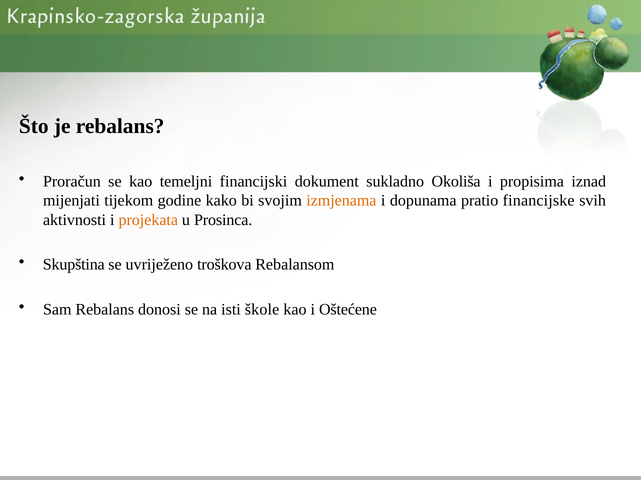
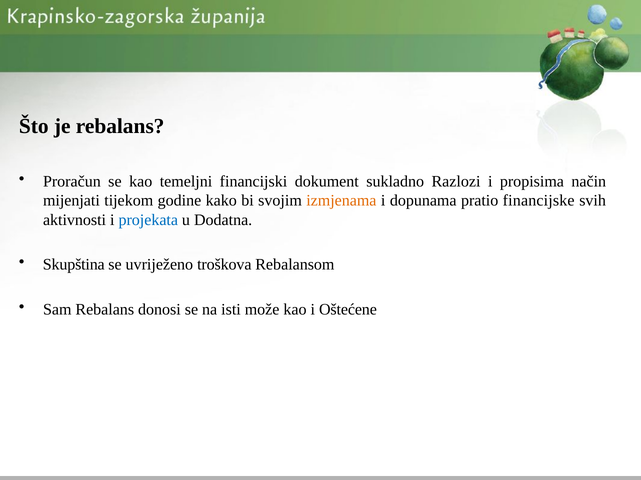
Okoliša: Okoliša -> Razlozi
iznad: iznad -> način
projekata colour: orange -> blue
Prosinca: Prosinca -> Dodatna
škole: škole -> može
